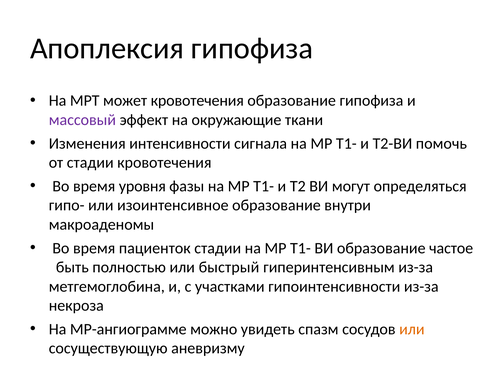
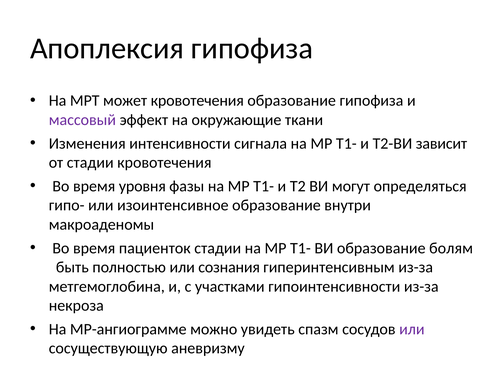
помочь: помочь -> зависит
частое: частое -> болям
быстрый: быстрый -> сознания
или at (412, 329) colour: orange -> purple
